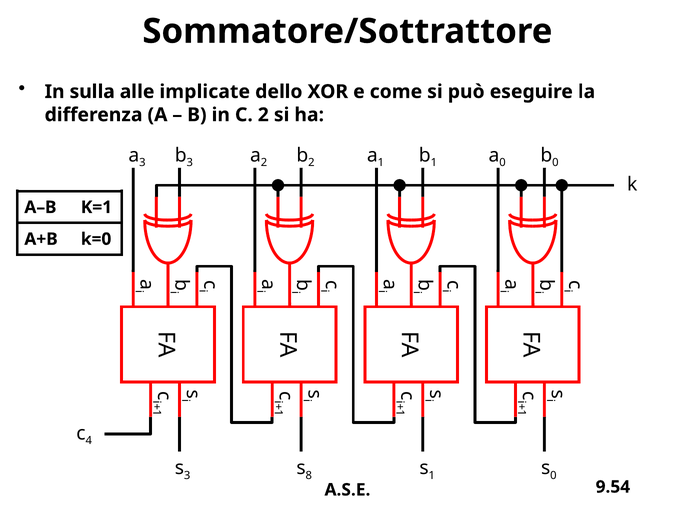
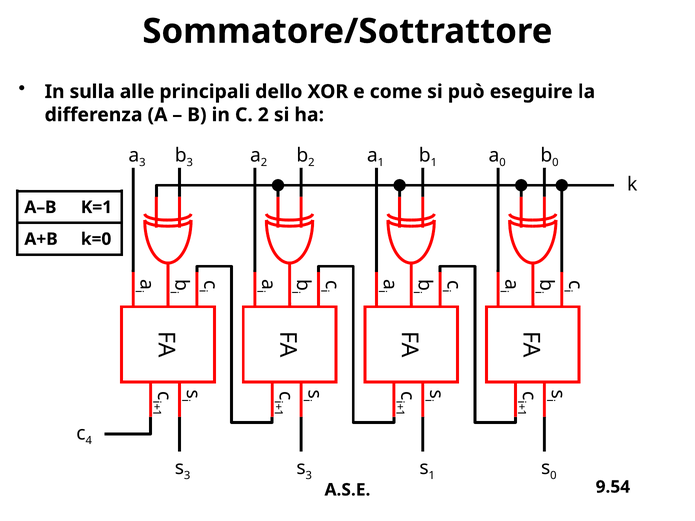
implicate: implicate -> principali
8 at (309, 476): 8 -> 3
